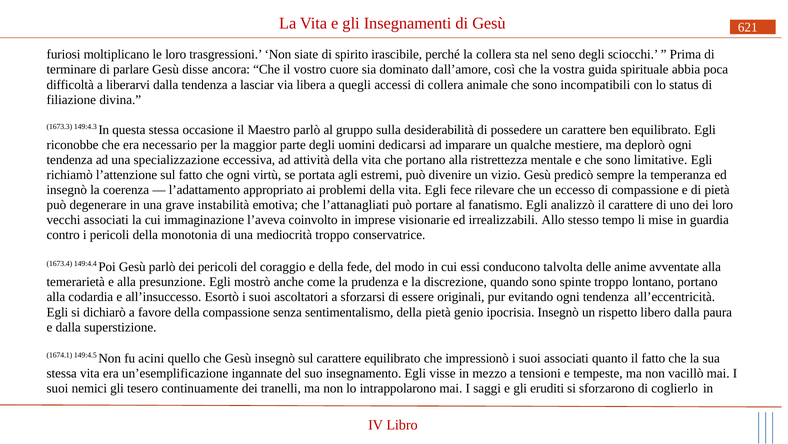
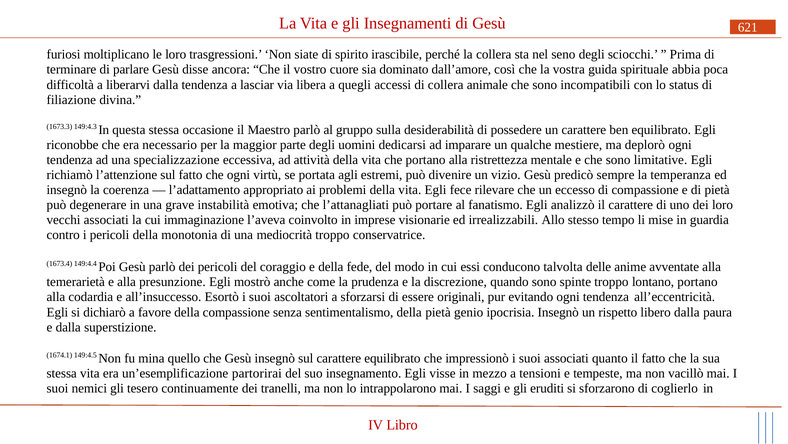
acini: acini -> mina
ingannate: ingannate -> partorirai
